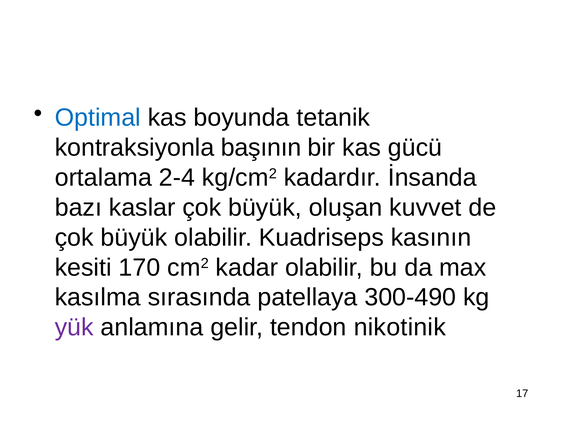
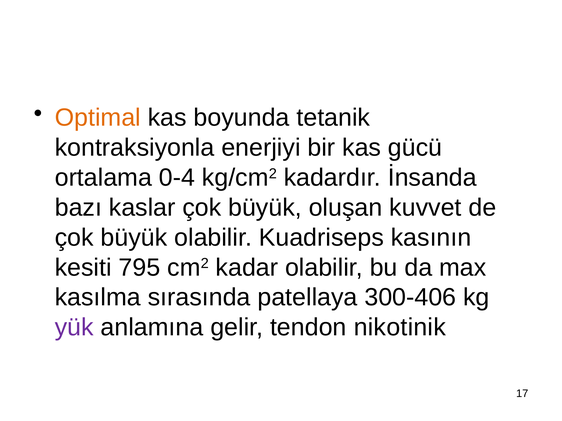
Optimal colour: blue -> orange
başının: başının -> enerjiyi
2-4: 2-4 -> 0-4
170: 170 -> 795
300-490: 300-490 -> 300-406
